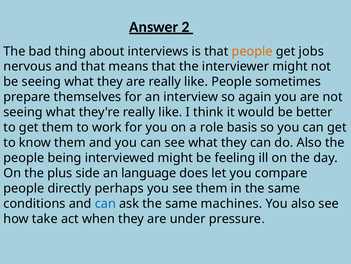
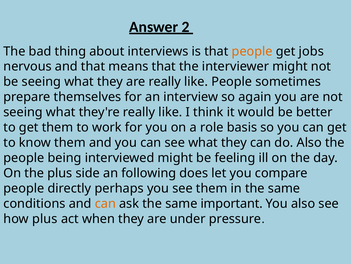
language: language -> following
can at (105, 203) colour: blue -> orange
machines: machines -> important
how take: take -> plus
